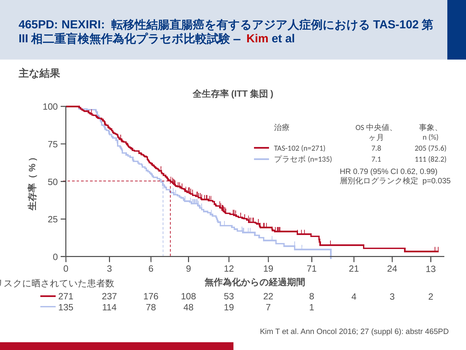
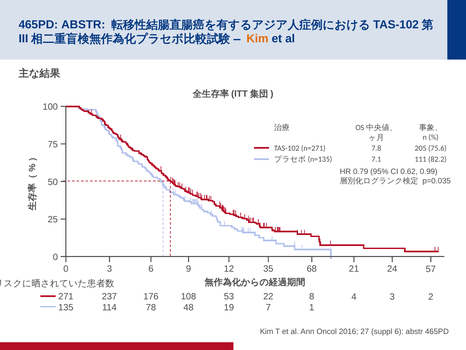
465PD NEXIRI: NEXIRI -> ABSTR
Kim at (257, 39) colour: red -> orange
9 19: 19 -> 35
71: 71 -> 68
13: 13 -> 57
